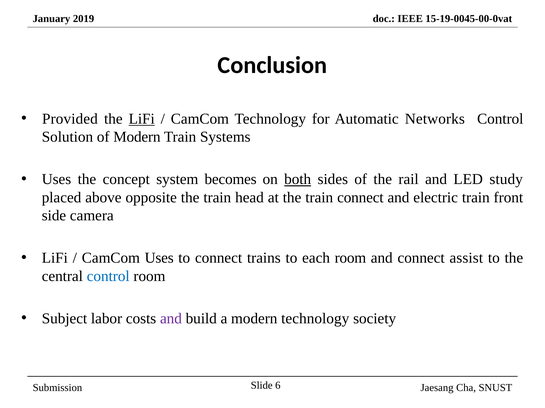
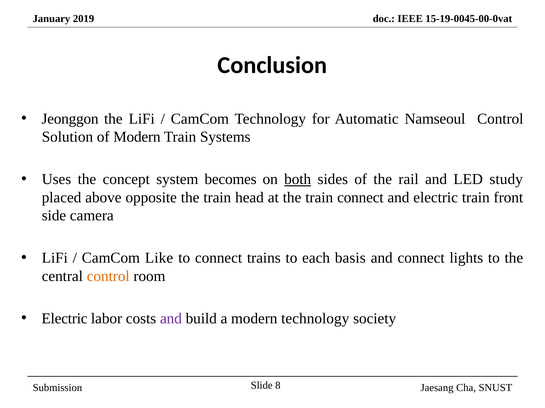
Provided: Provided -> Jeonggon
LiFi at (142, 119) underline: present -> none
Networks: Networks -> Namseoul
CamCom Uses: Uses -> Like
each room: room -> basis
assist: assist -> lights
control at (108, 277) colour: blue -> orange
Subject at (64, 319): Subject -> Electric
6: 6 -> 8
